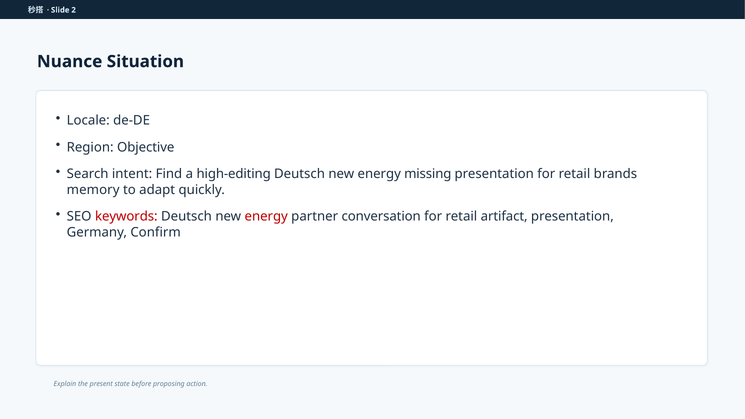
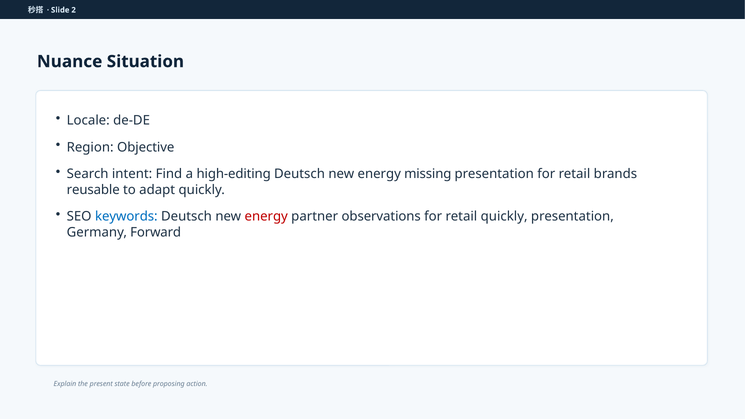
memory: memory -> reusable
keywords colour: red -> blue
conversation: conversation -> observations
retail artifact: artifact -> quickly
Confirm: Confirm -> Forward
